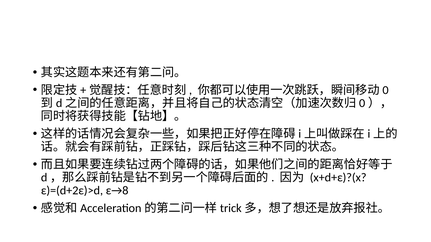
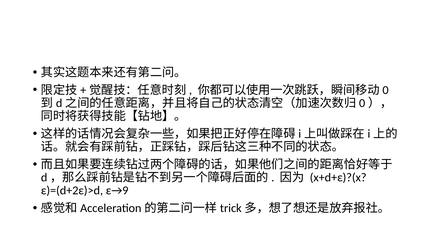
ε→8: ε→8 -> ε→9
